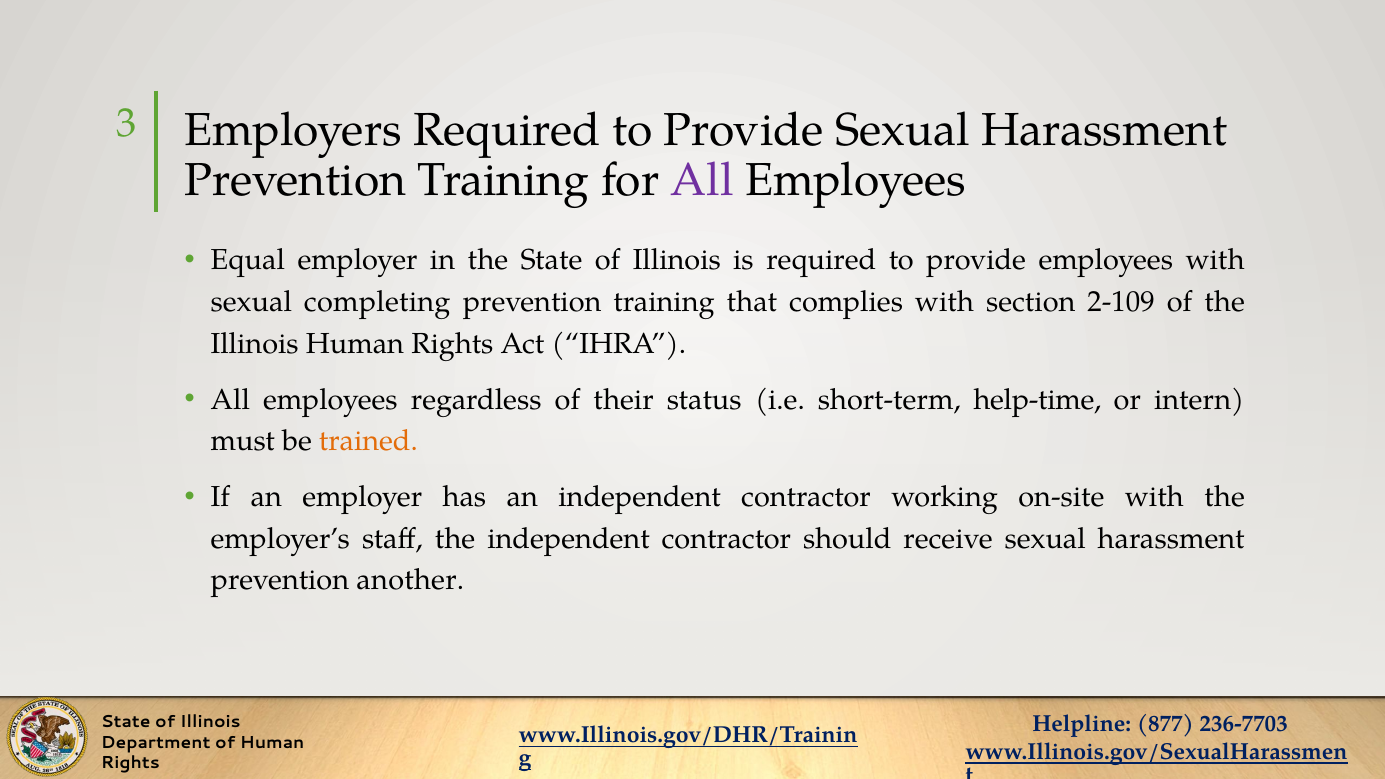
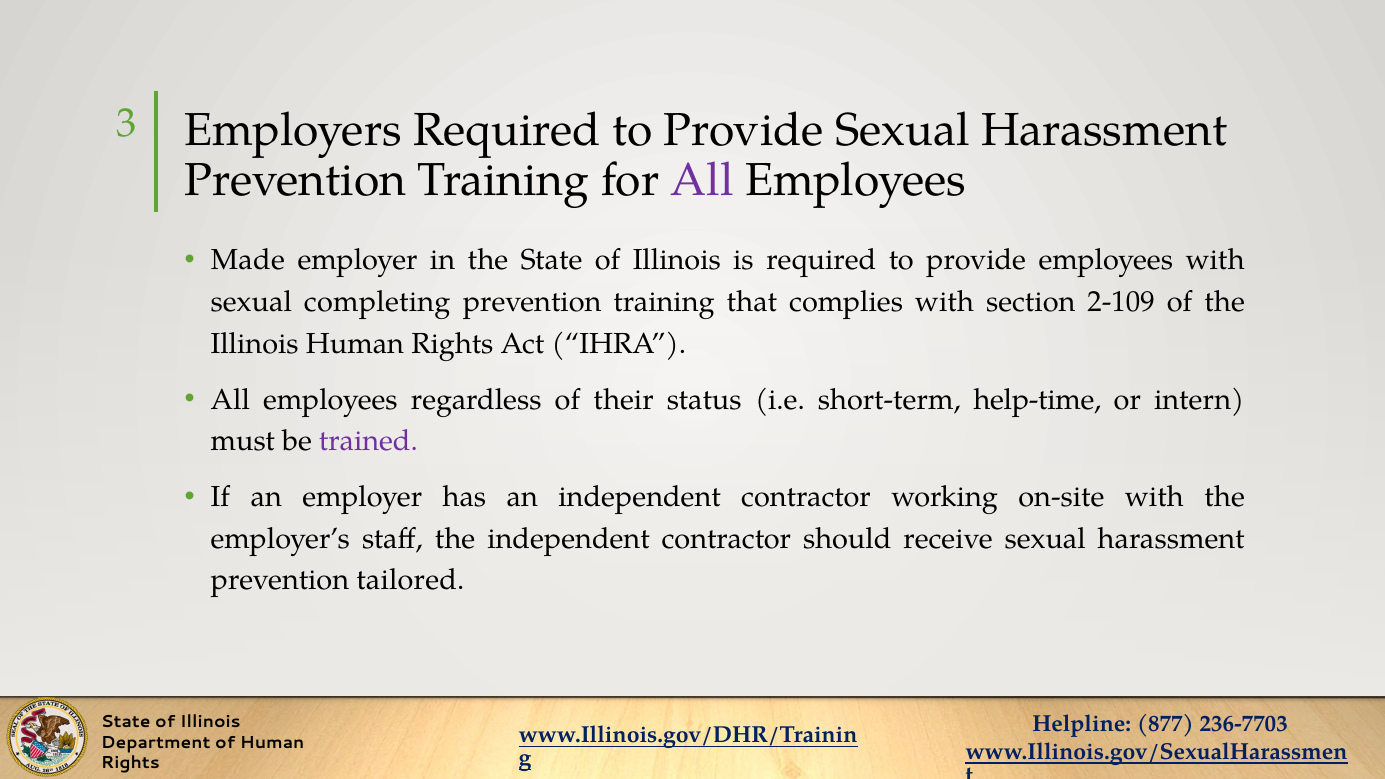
Equal: Equal -> Made
trained colour: orange -> purple
another: another -> tailored
